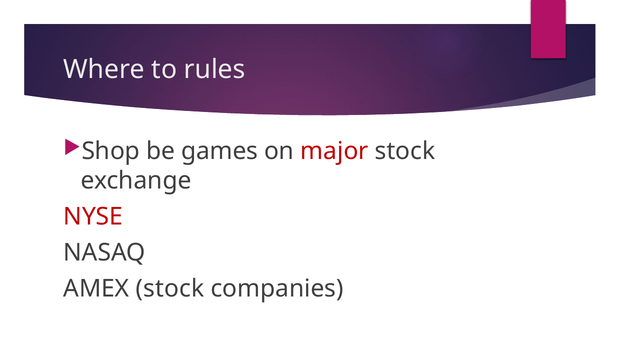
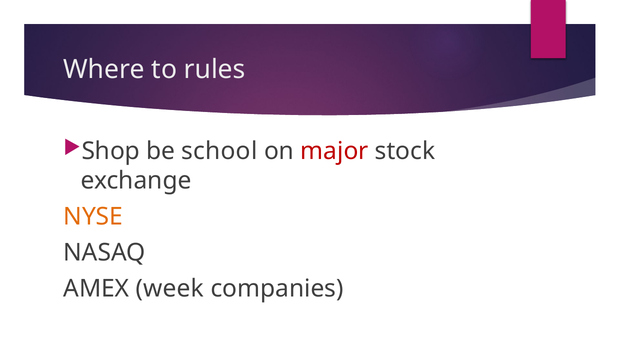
games: games -> school
NYSE colour: red -> orange
AMEX stock: stock -> week
